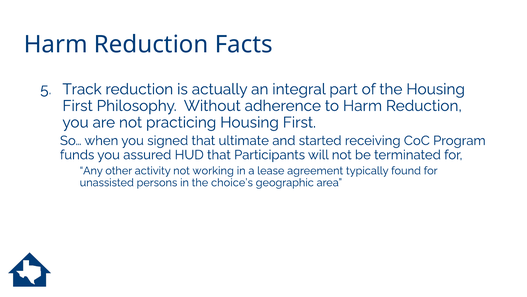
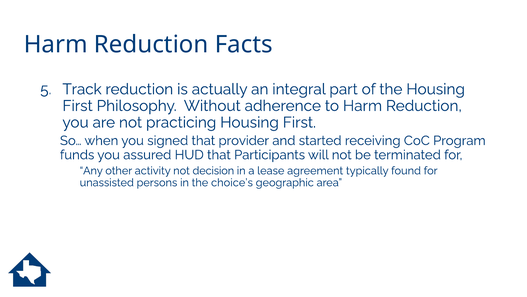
ultimate: ultimate -> provider
working: working -> decision
